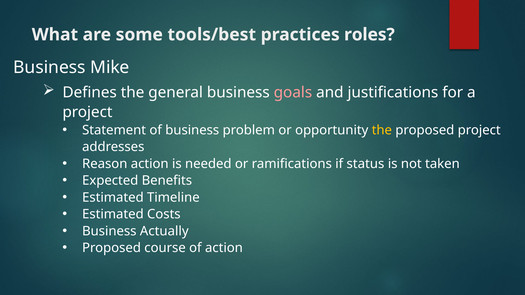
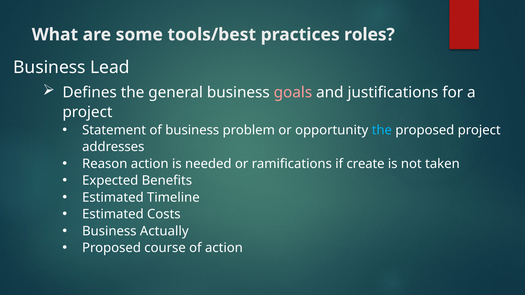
Mike: Mike -> Lead
the at (382, 130) colour: yellow -> light blue
status: status -> create
